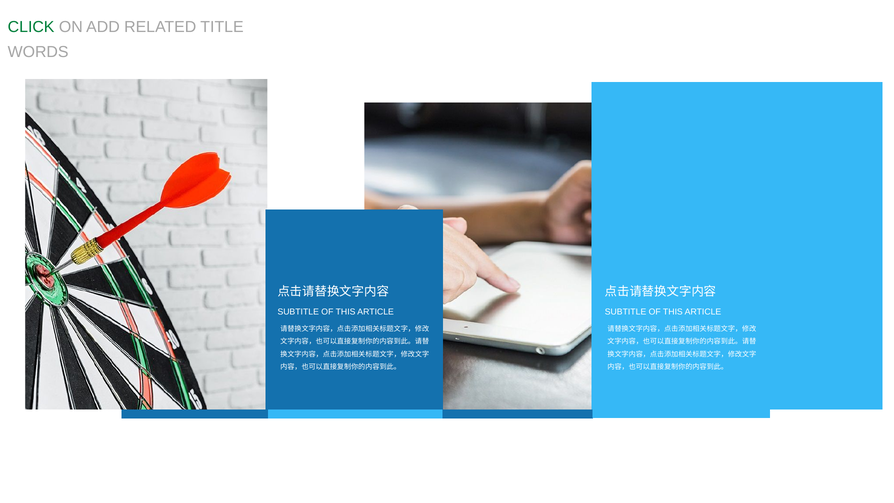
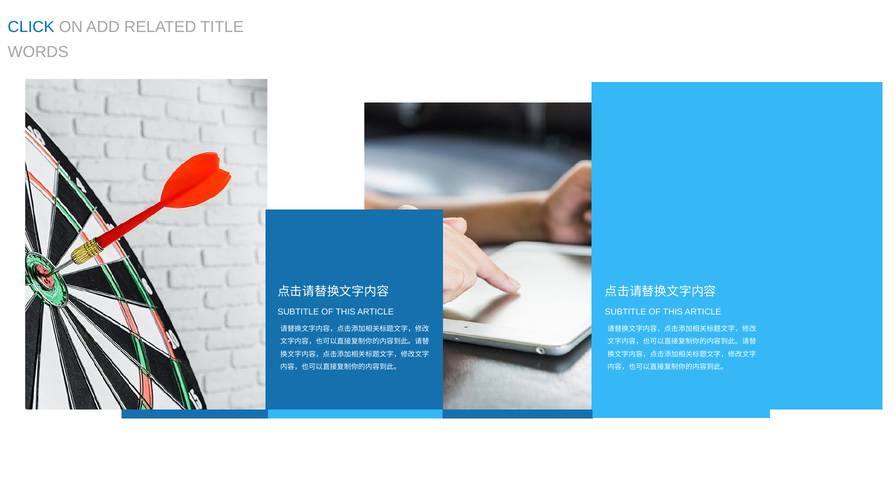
CLICK colour: green -> blue
